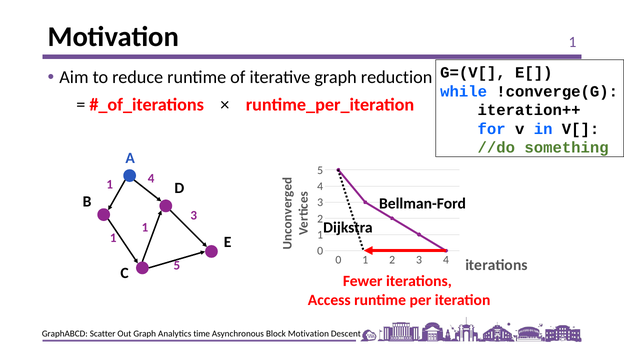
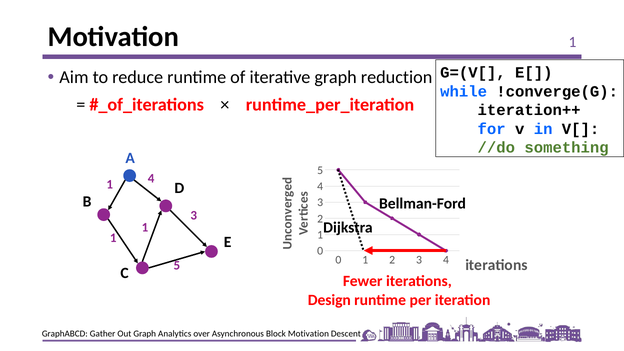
Access: Access -> Design
Scatter: Scatter -> Gather
time: time -> over
